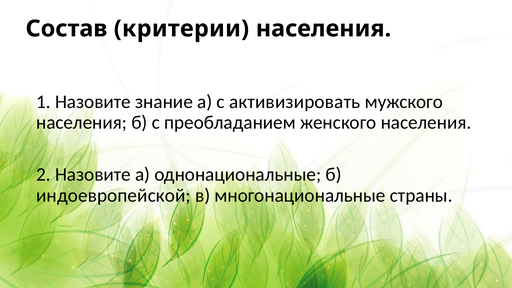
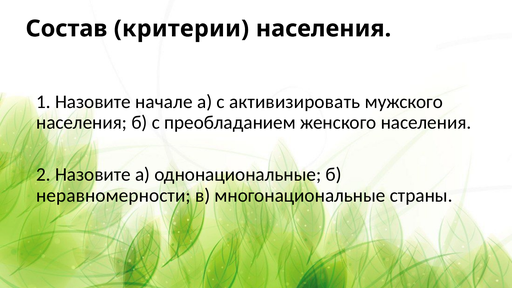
знание: знание -> начале
индоевропейской: индоевропейской -> неравномерности
